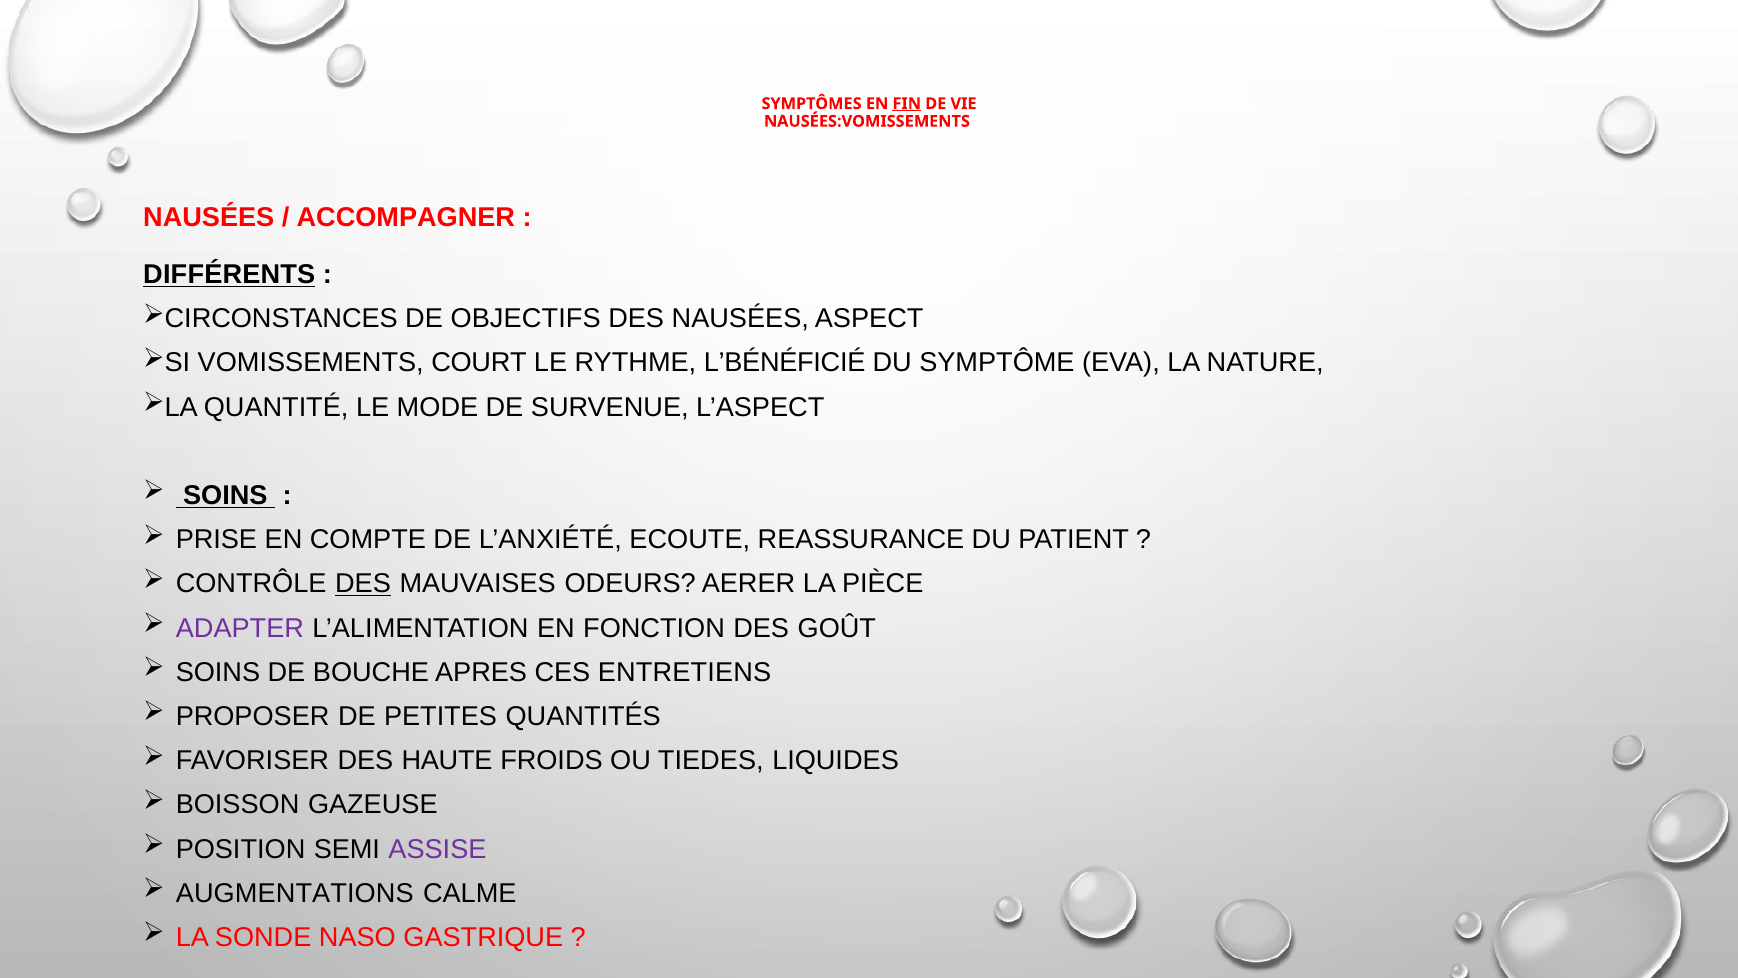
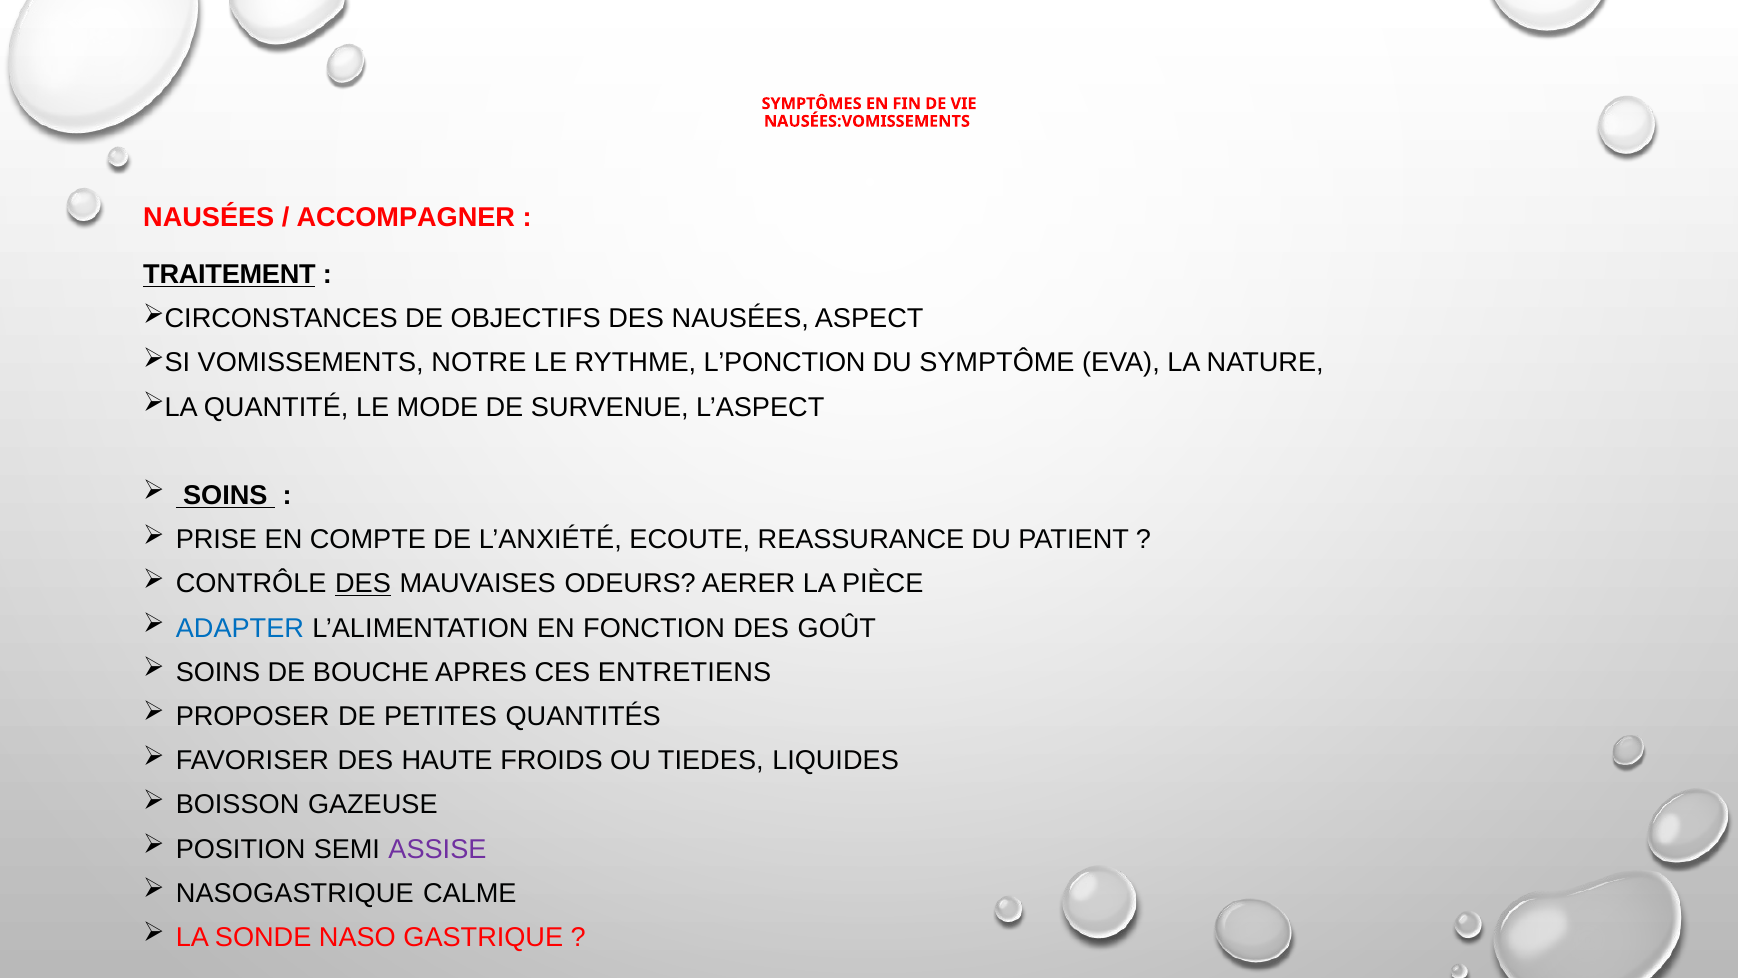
FIN underline: present -> none
DIFFÉRENTS: DIFFÉRENTS -> TRAITEMENT
COURT: COURT -> NOTRE
L’BÉNÉFICIÉ: L’BÉNÉFICIÉ -> L’PONCTION
ADAPTER colour: purple -> blue
AUGMENTATIONS: AUGMENTATIONS -> NASOGASTRIQUE
